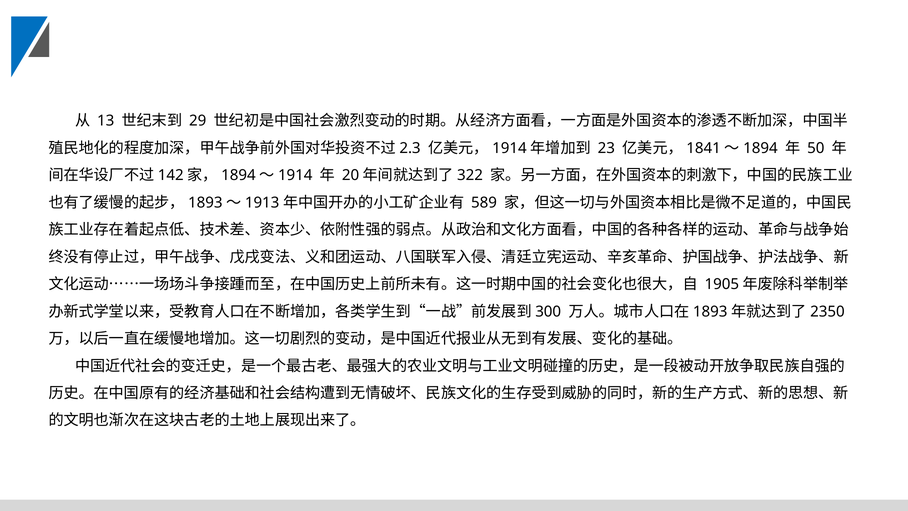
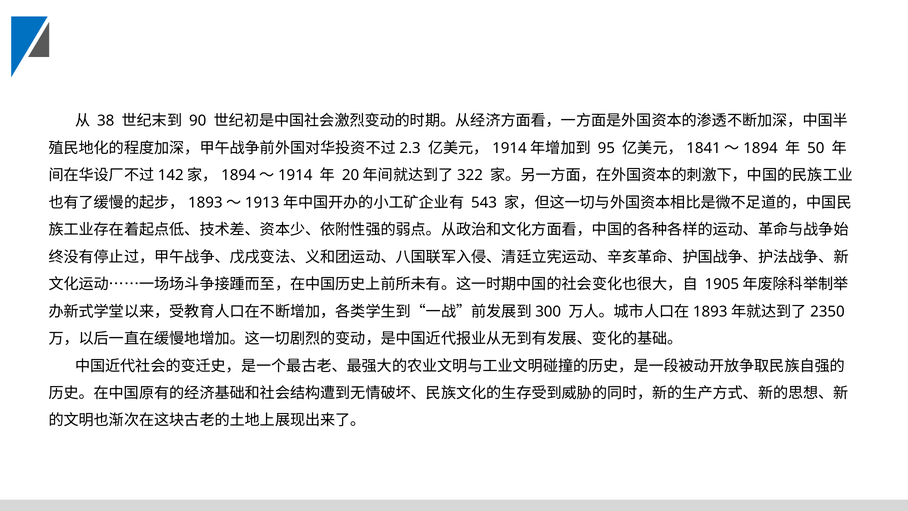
13: 13 -> 38
29: 29 -> 90
23: 23 -> 95
589: 589 -> 543
